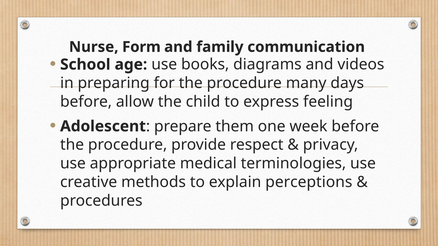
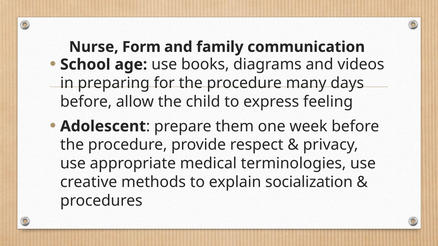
perceptions: perceptions -> socialization
